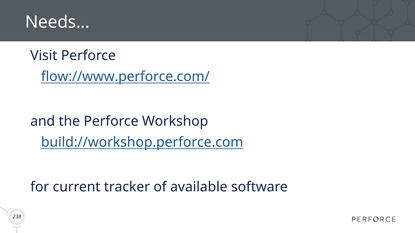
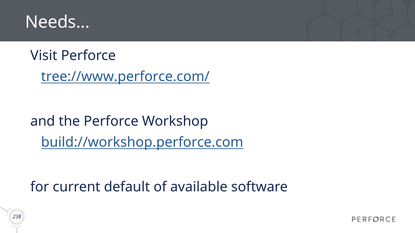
flow://www.perforce.com/: flow://www.perforce.com/ -> tree://www.perforce.com/
tracker: tracker -> default
